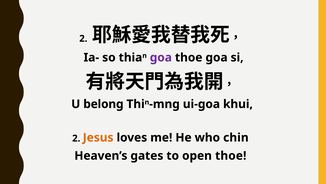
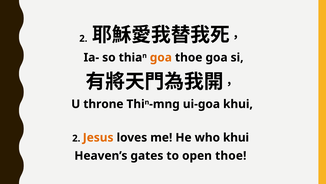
goa at (161, 57) colour: purple -> orange
belong: belong -> throne
who chin: chin -> khui
